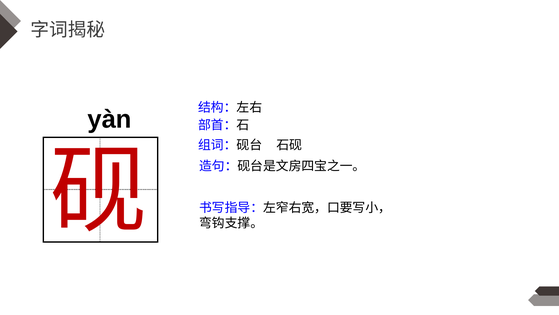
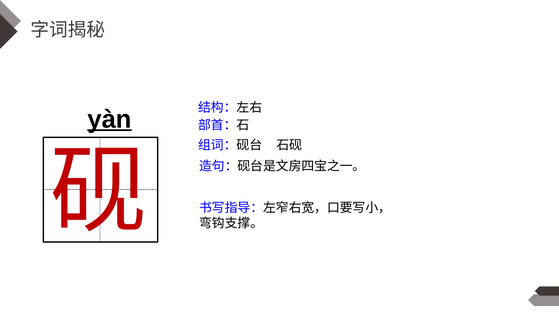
yàn underline: none -> present
